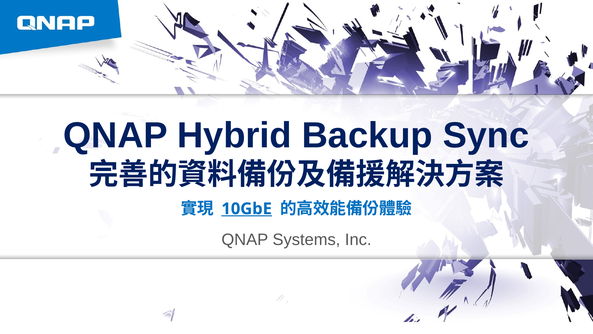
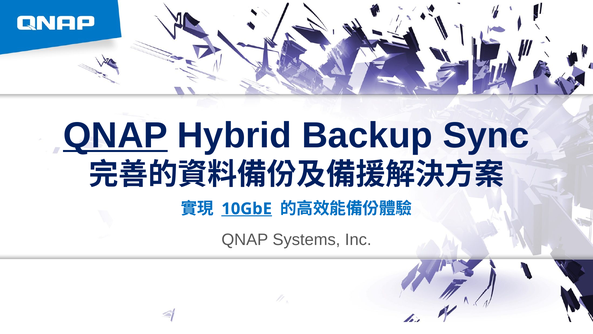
QNAP at (115, 135) underline: none -> present
